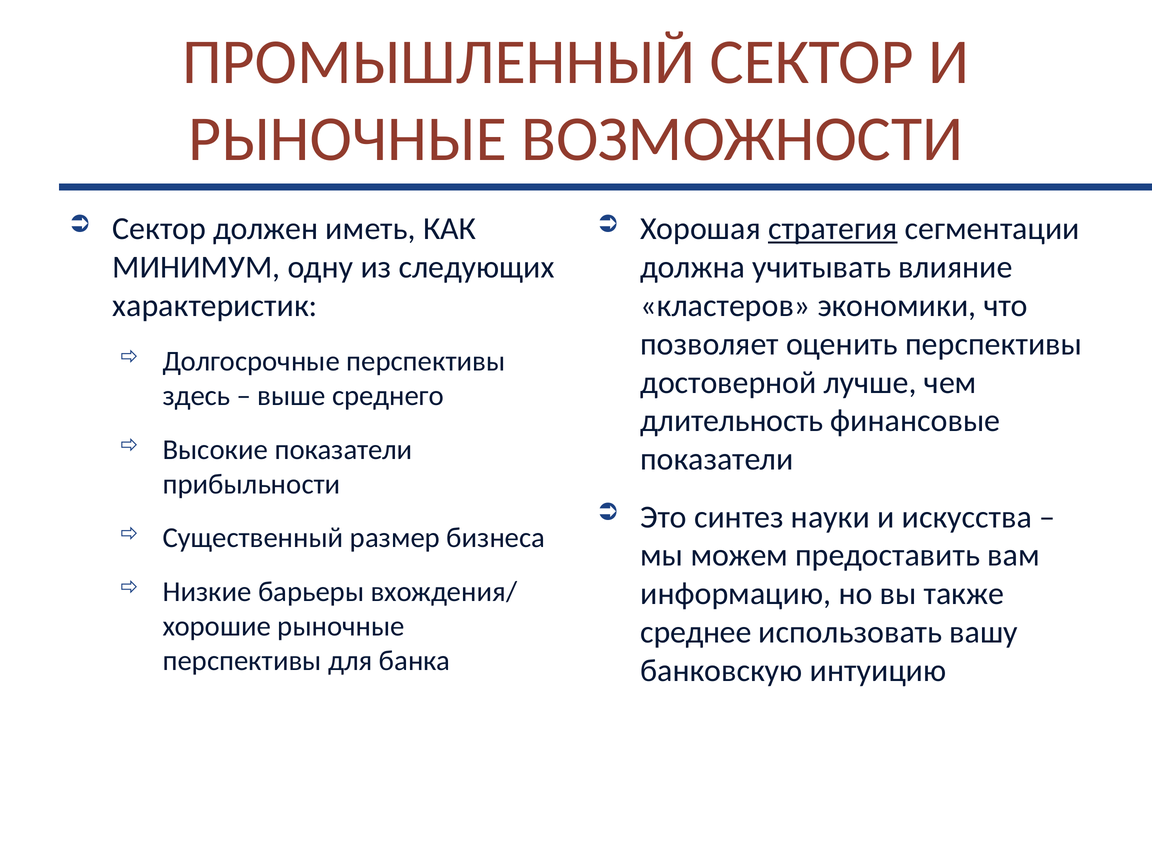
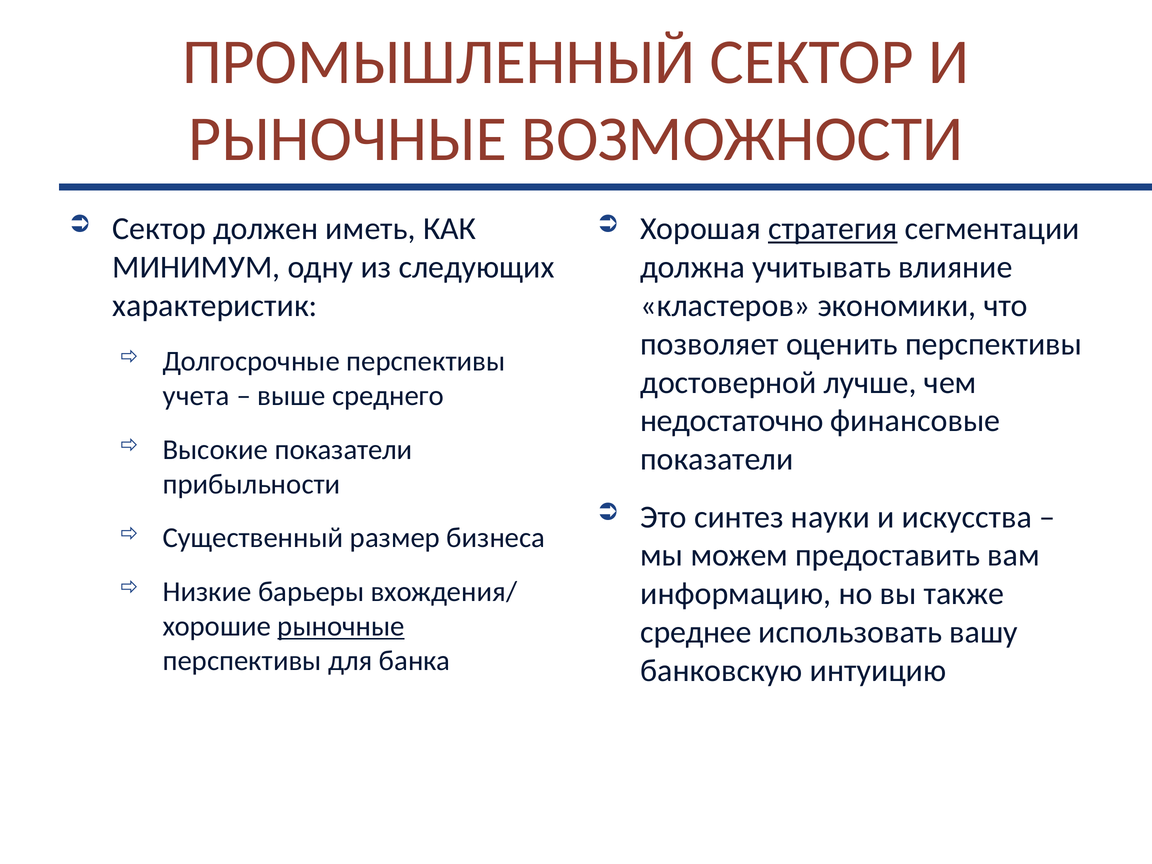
здесь: здесь -> учета
длительность: длительность -> недостаточно
рыночные at (341, 626) underline: none -> present
